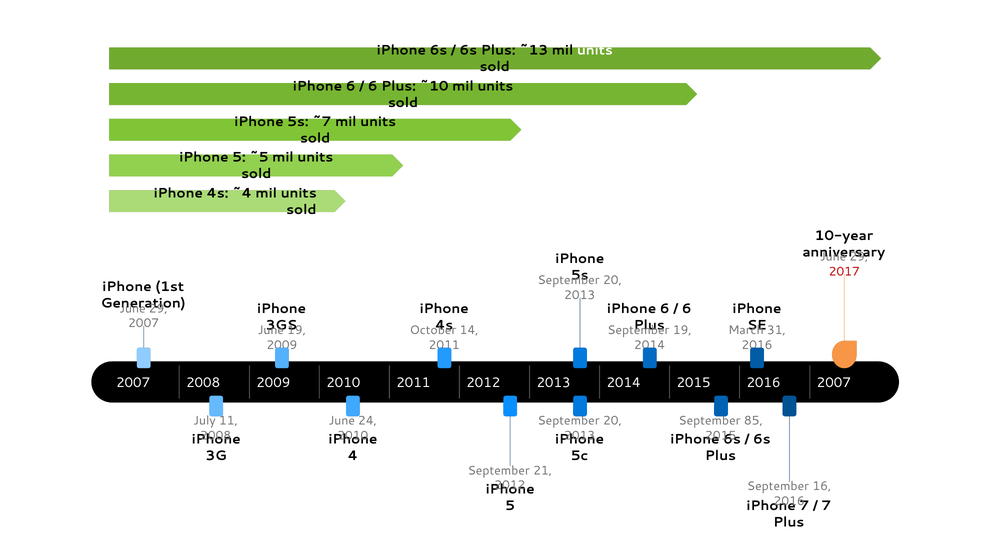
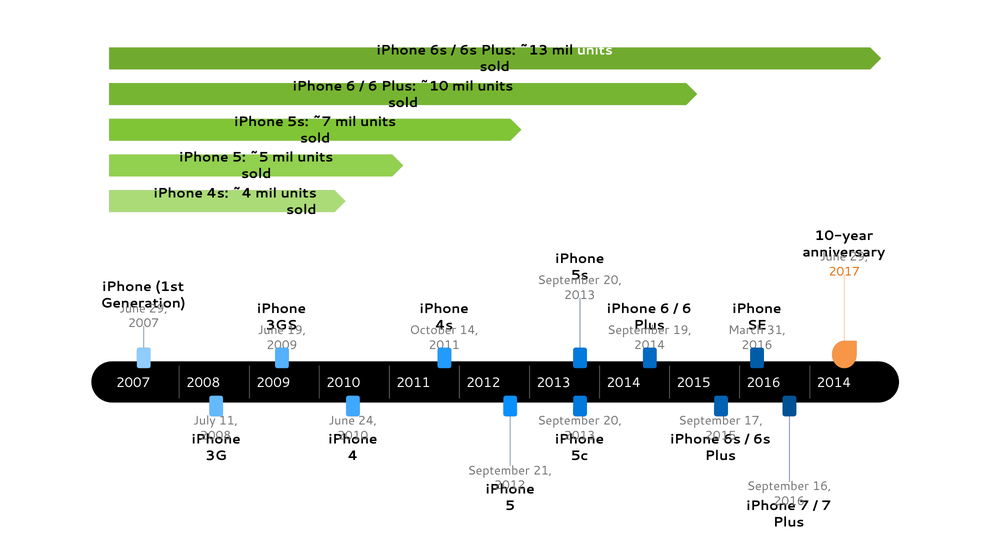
2017 colour: red -> orange
2016 2007: 2007 -> 2014
85: 85 -> 17
